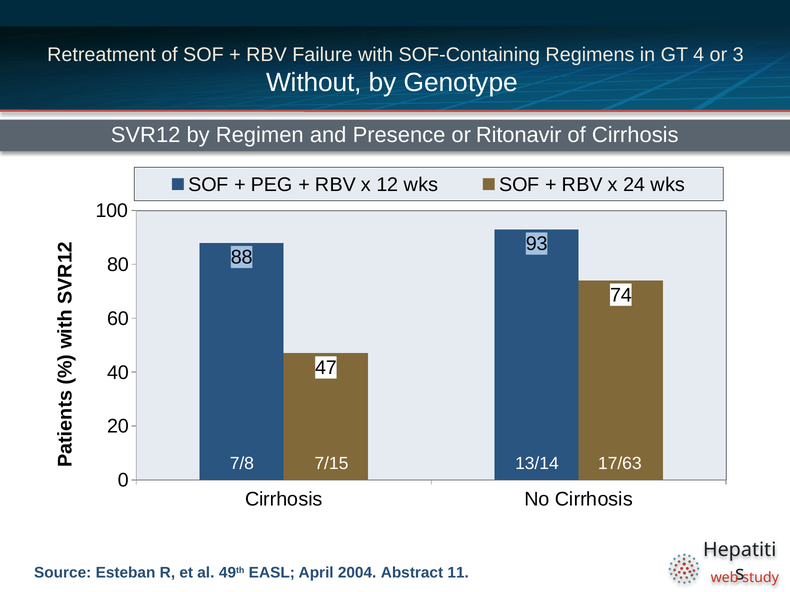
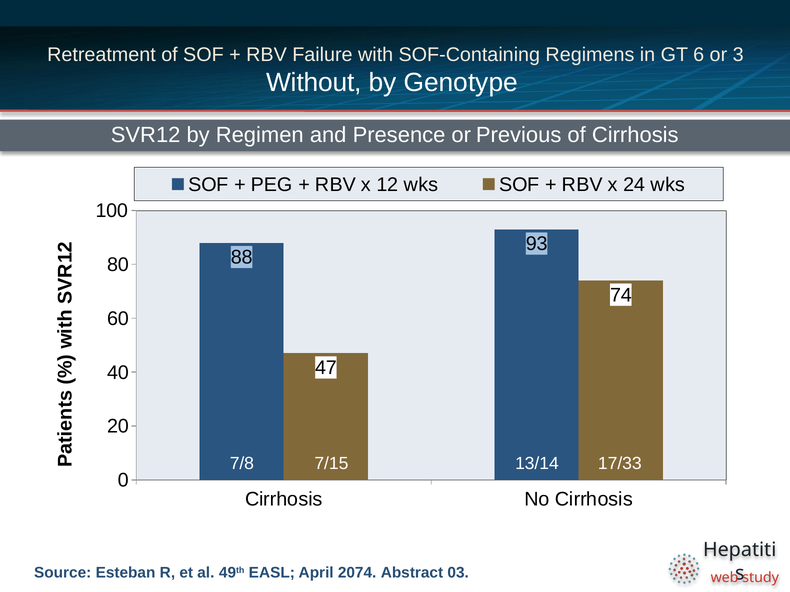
4: 4 -> 6
Ritonavir: Ritonavir -> Previous
17/63: 17/63 -> 17/33
2004: 2004 -> 2074
11: 11 -> 03
